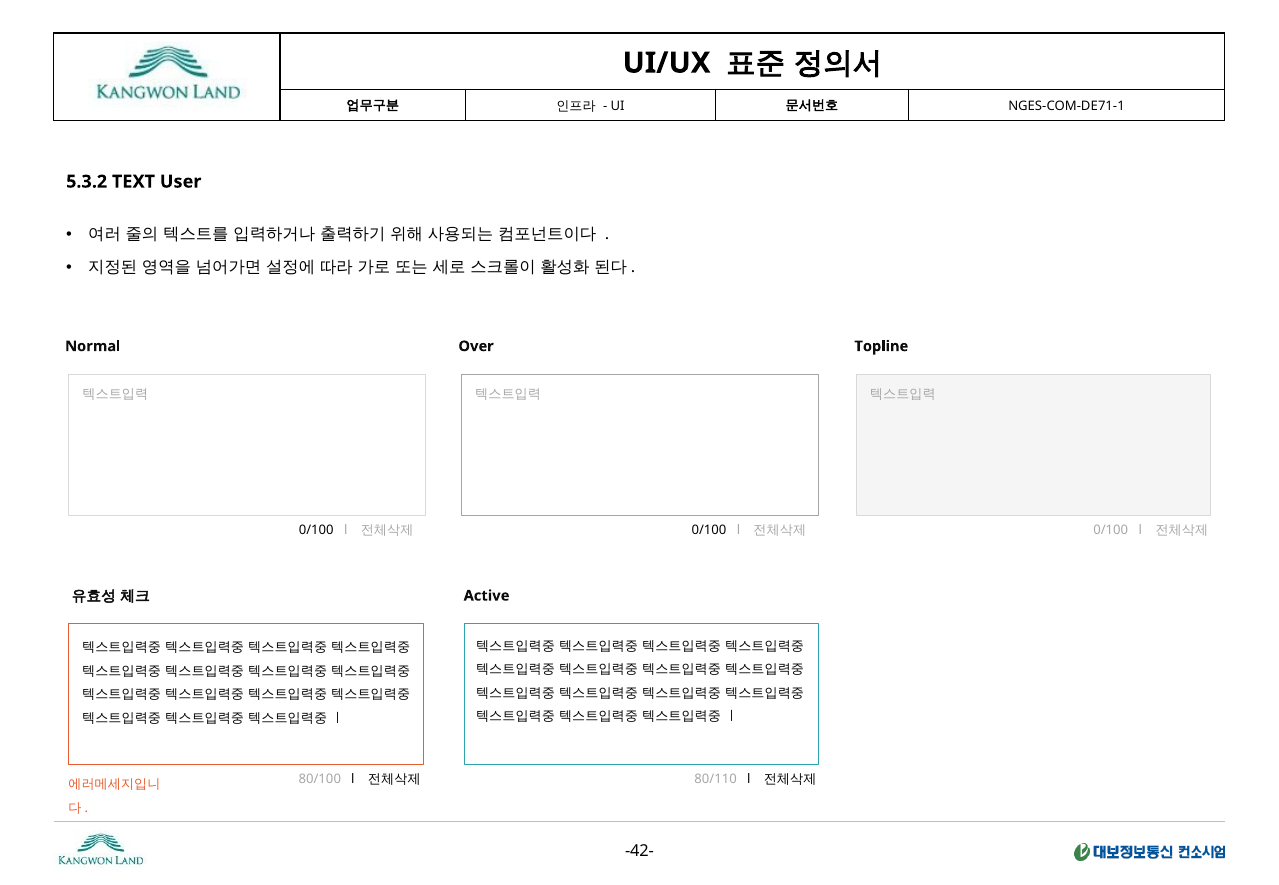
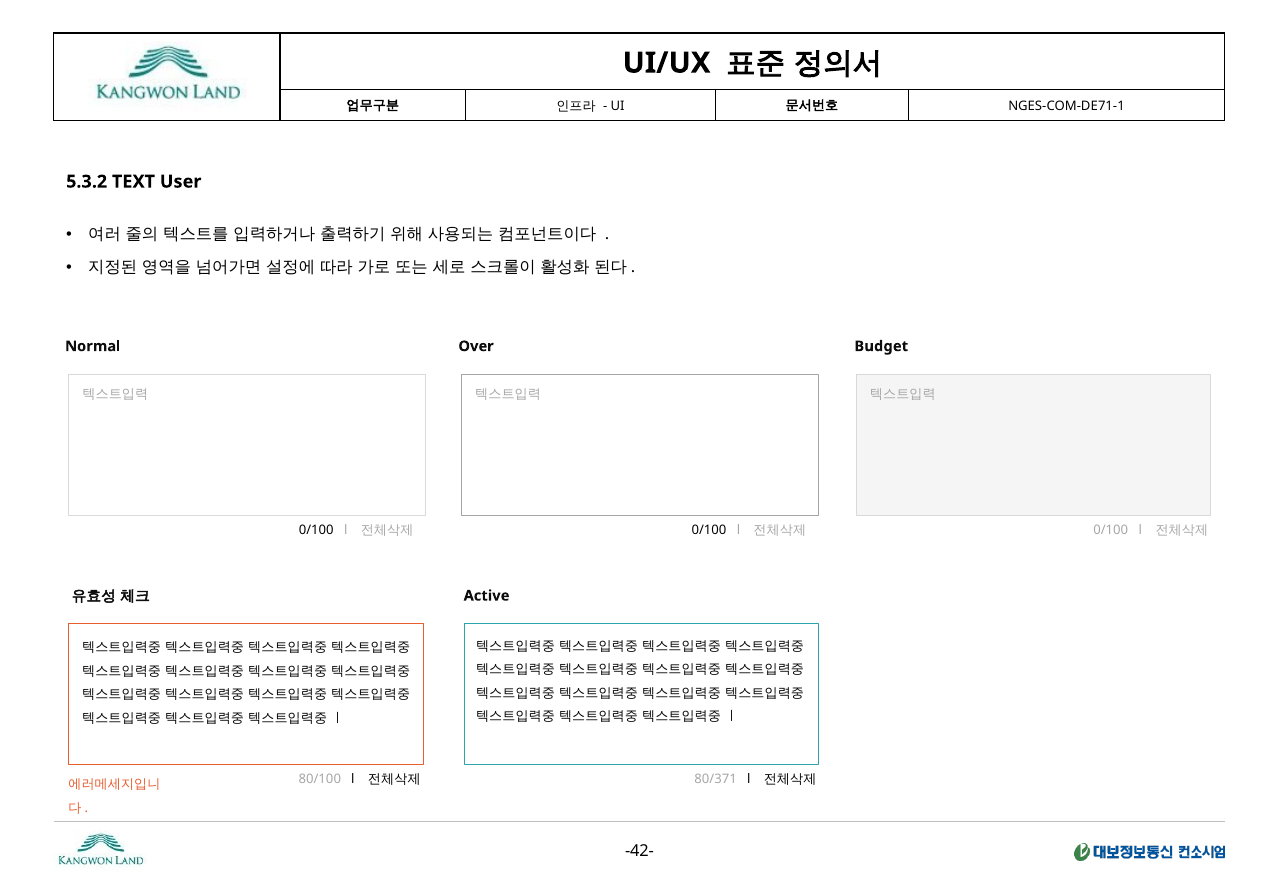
Topline: Topline -> Budget
80/110: 80/110 -> 80/371
